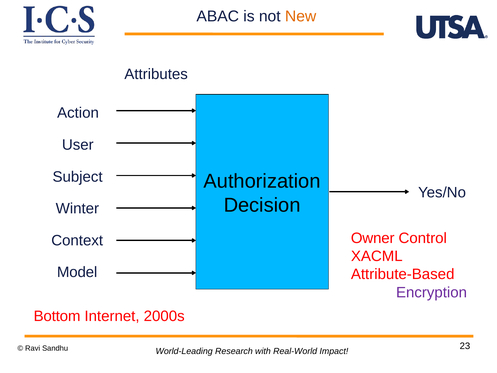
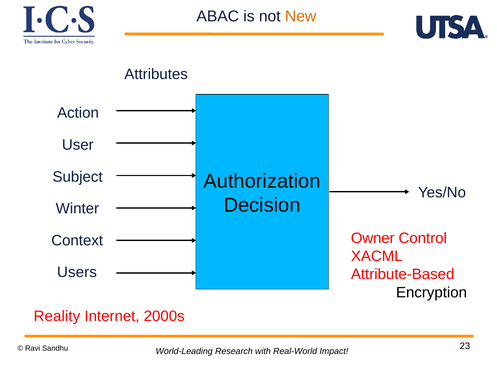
Model: Model -> Users
Encryption colour: purple -> black
Bottom: Bottom -> Reality
